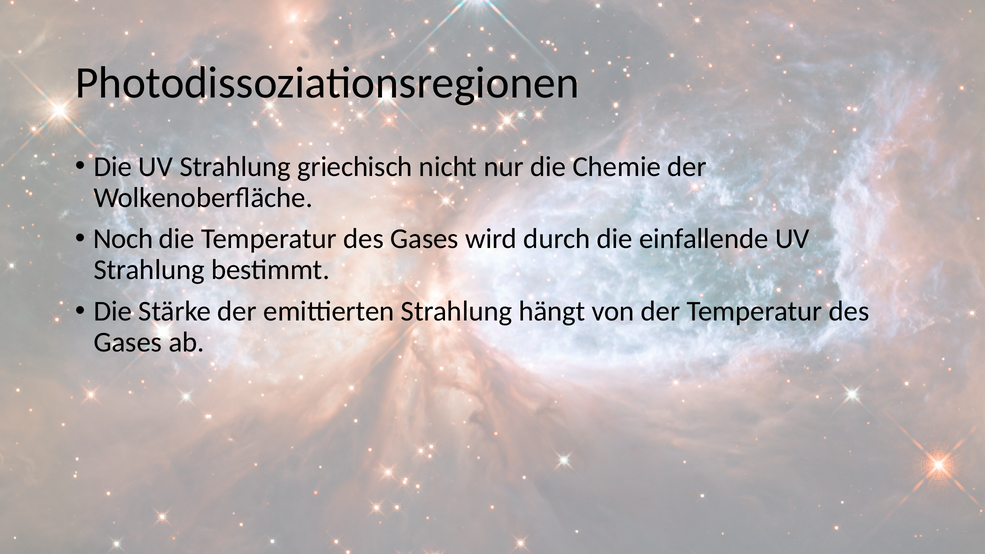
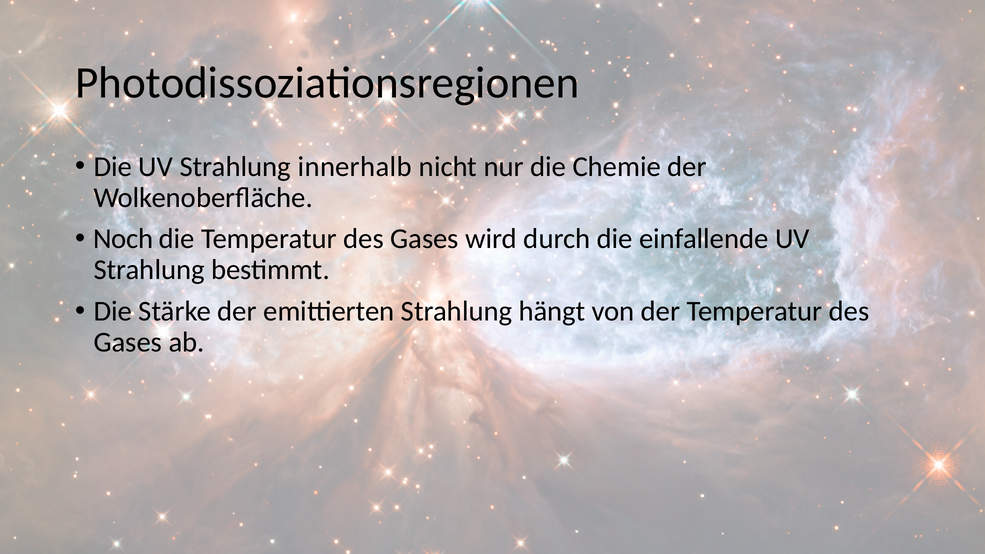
griechisch: griechisch -> innerhalb
